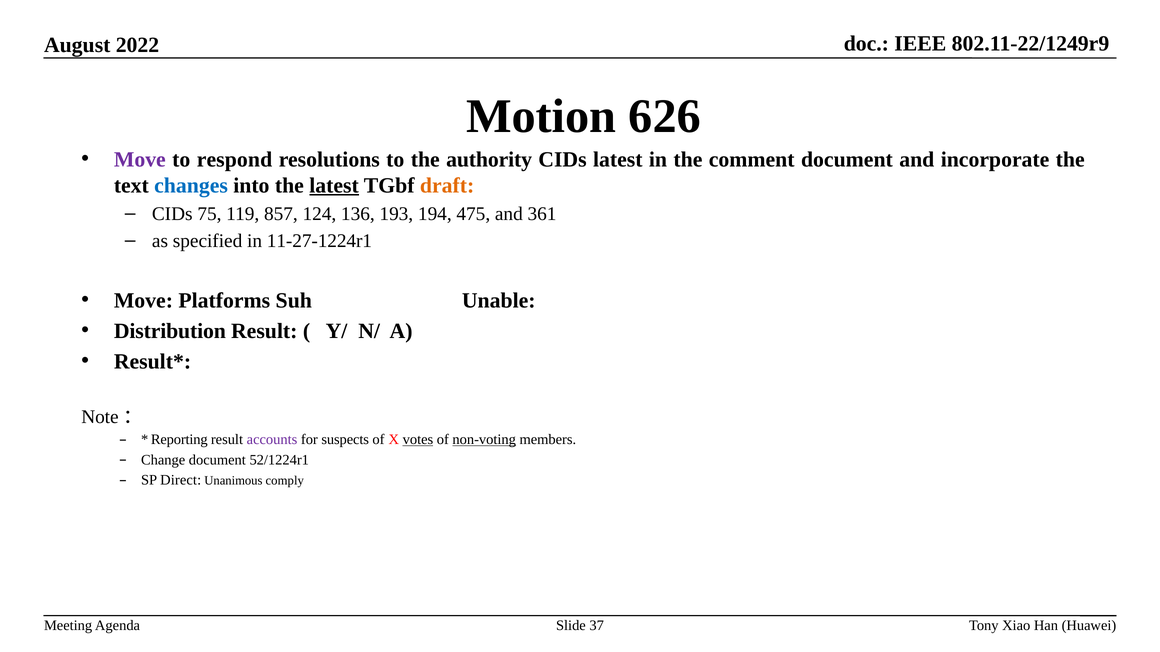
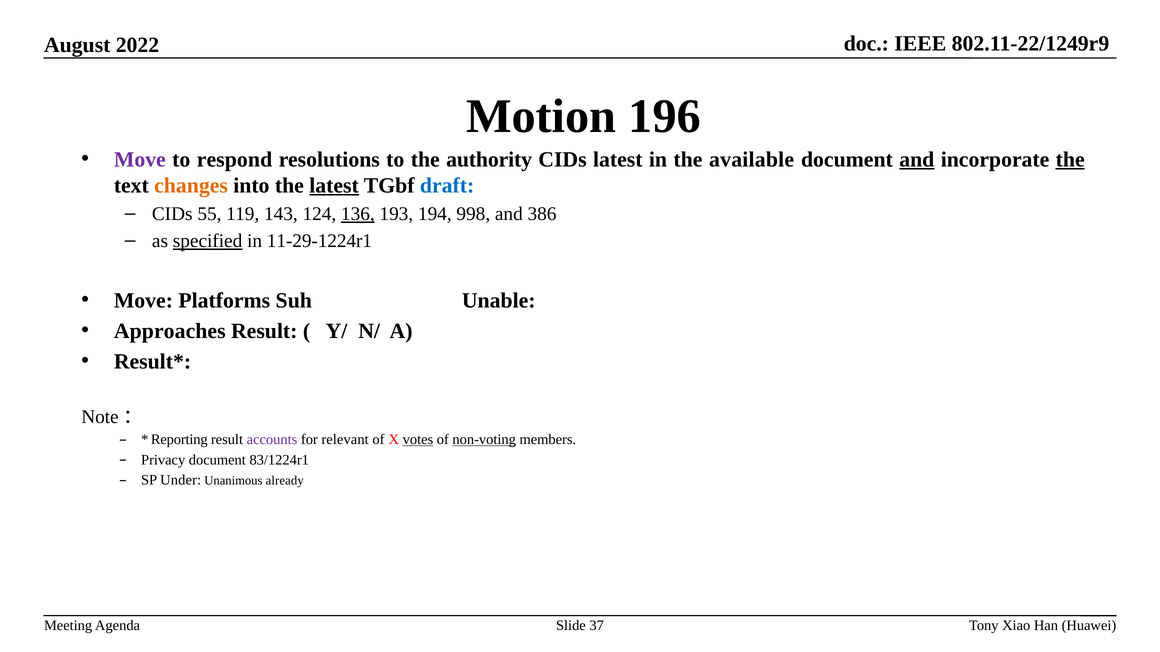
626: 626 -> 196
comment: comment -> available
and at (917, 160) underline: none -> present
the at (1070, 160) underline: none -> present
changes colour: blue -> orange
draft colour: orange -> blue
75: 75 -> 55
857: 857 -> 143
136 underline: none -> present
475: 475 -> 998
361: 361 -> 386
specified underline: none -> present
11-27-1224r1: 11-27-1224r1 -> 11-29-1224r1
Distribution: Distribution -> Approaches
suspects: suspects -> relevant
Change: Change -> Privacy
52/1224r1: 52/1224r1 -> 83/1224r1
Direct: Direct -> Under
comply: comply -> already
